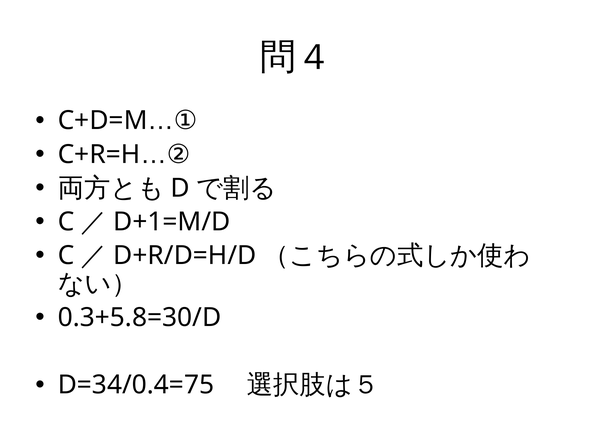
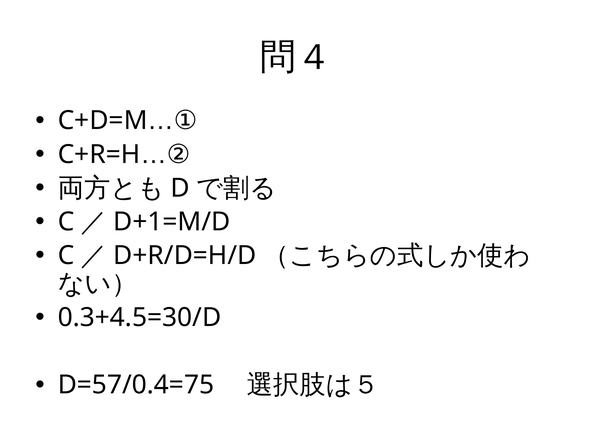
0.3+5.8=30/D: 0.3+5.8=30/D -> 0.3+4.5=30/D
D=34/0.4=75: D=34/0.4=75 -> D=57/0.4=75
